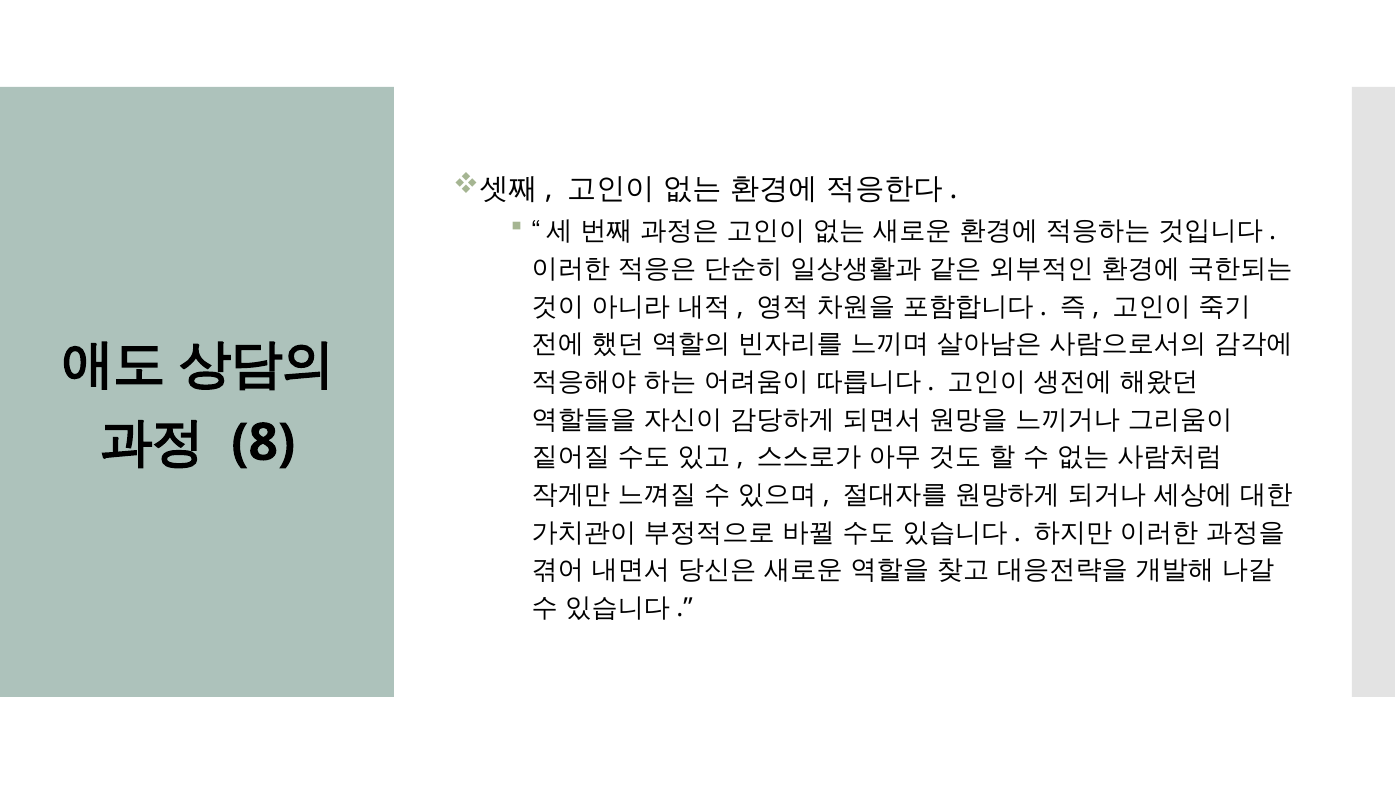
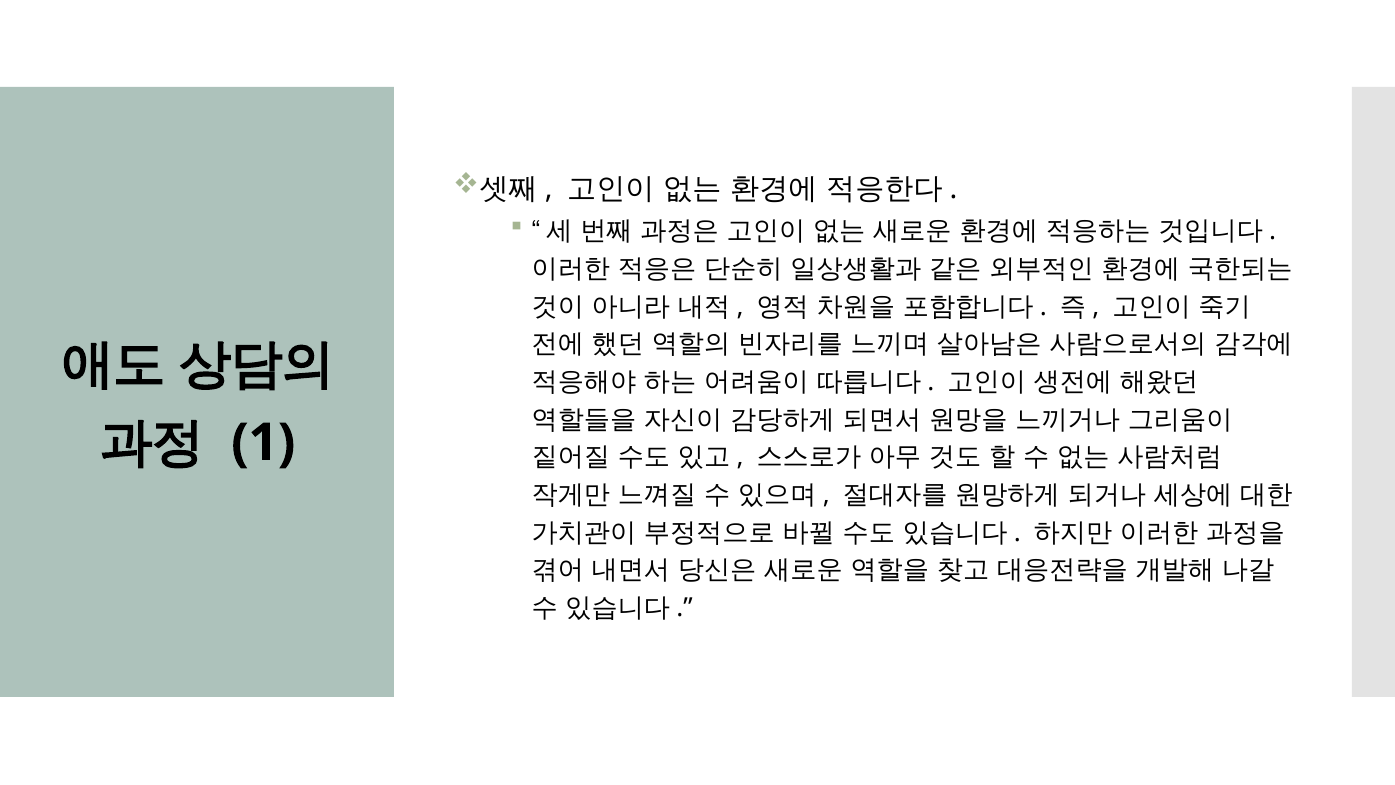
8: 8 -> 1
